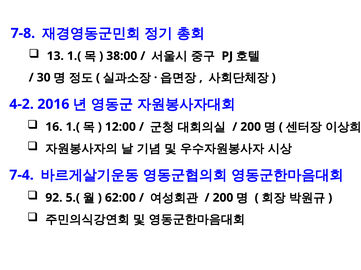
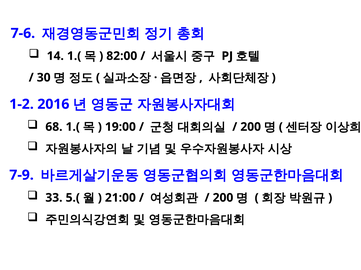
7-8: 7-8 -> 7-6
13: 13 -> 14
38:00: 38:00 -> 82:00
4-2: 4-2 -> 1-2
16: 16 -> 68
12:00: 12:00 -> 19:00
7-4: 7-4 -> 7-9
92: 92 -> 33
62:00: 62:00 -> 21:00
